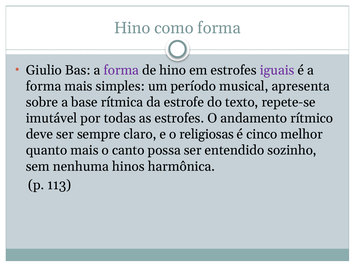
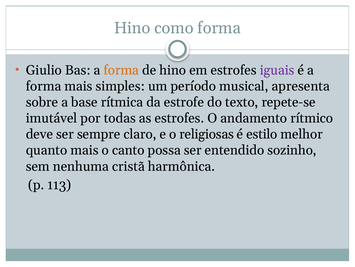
forma at (121, 70) colour: purple -> orange
cinco: cinco -> estilo
hinos: hinos -> cristã
